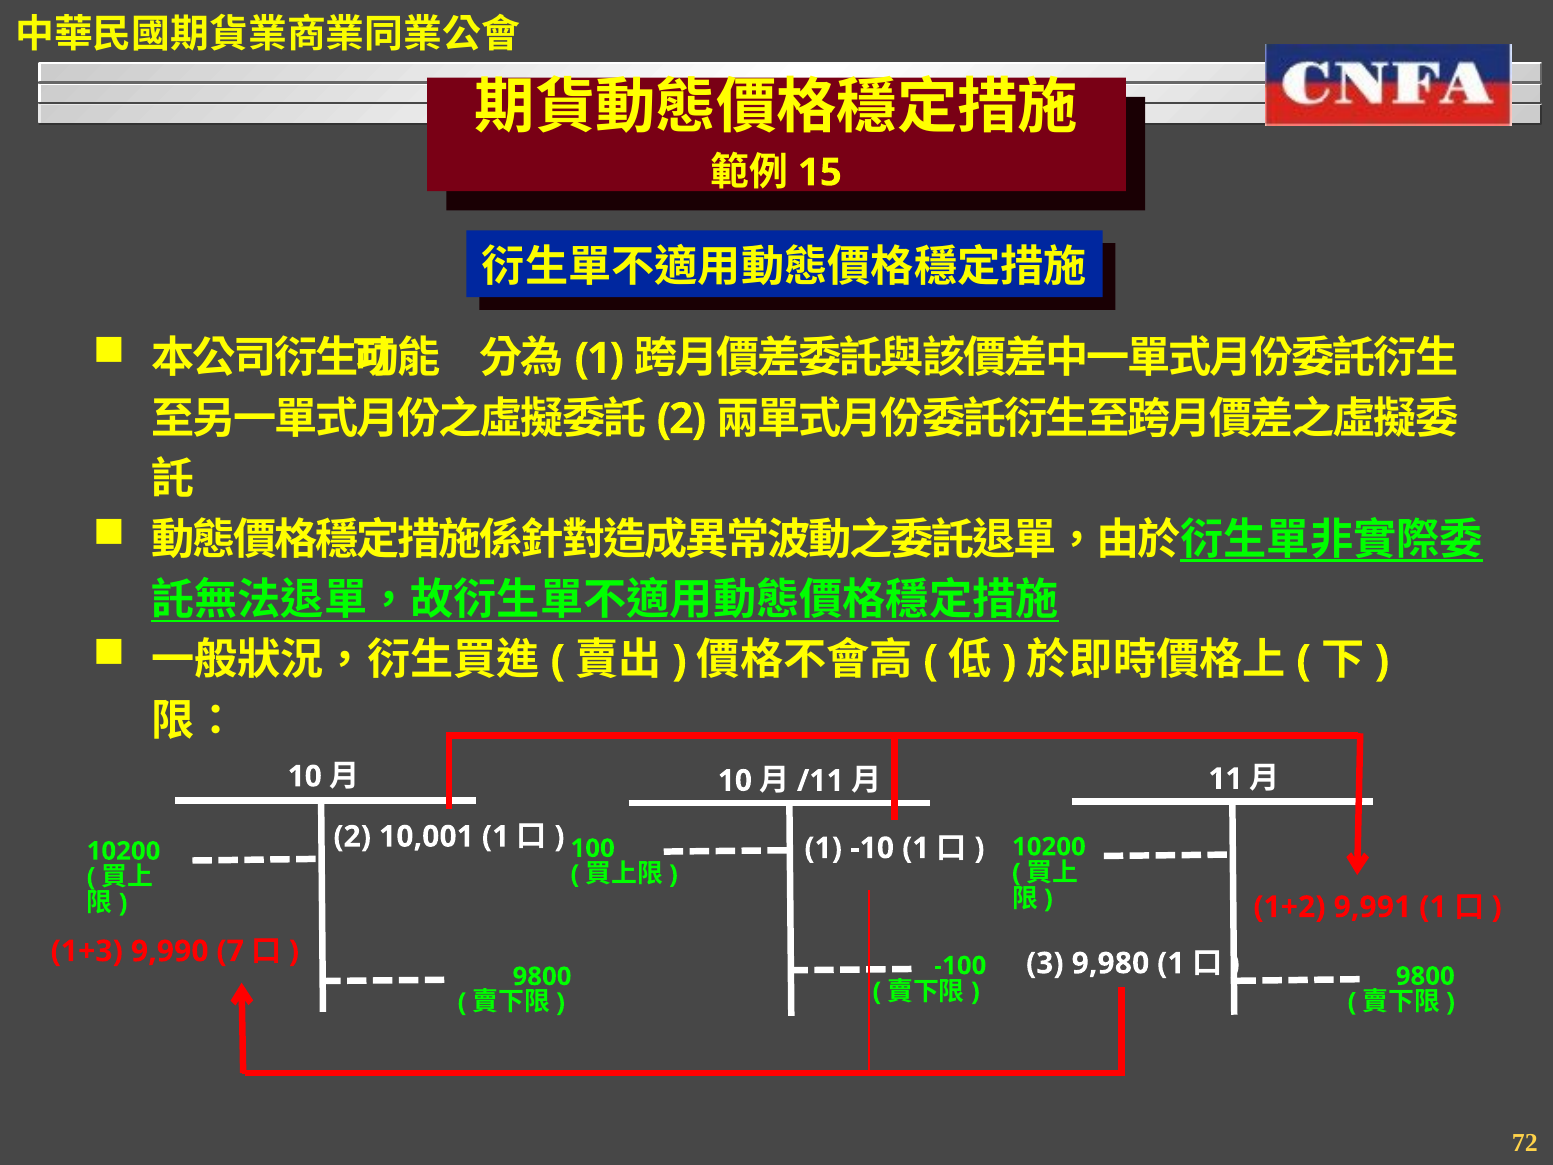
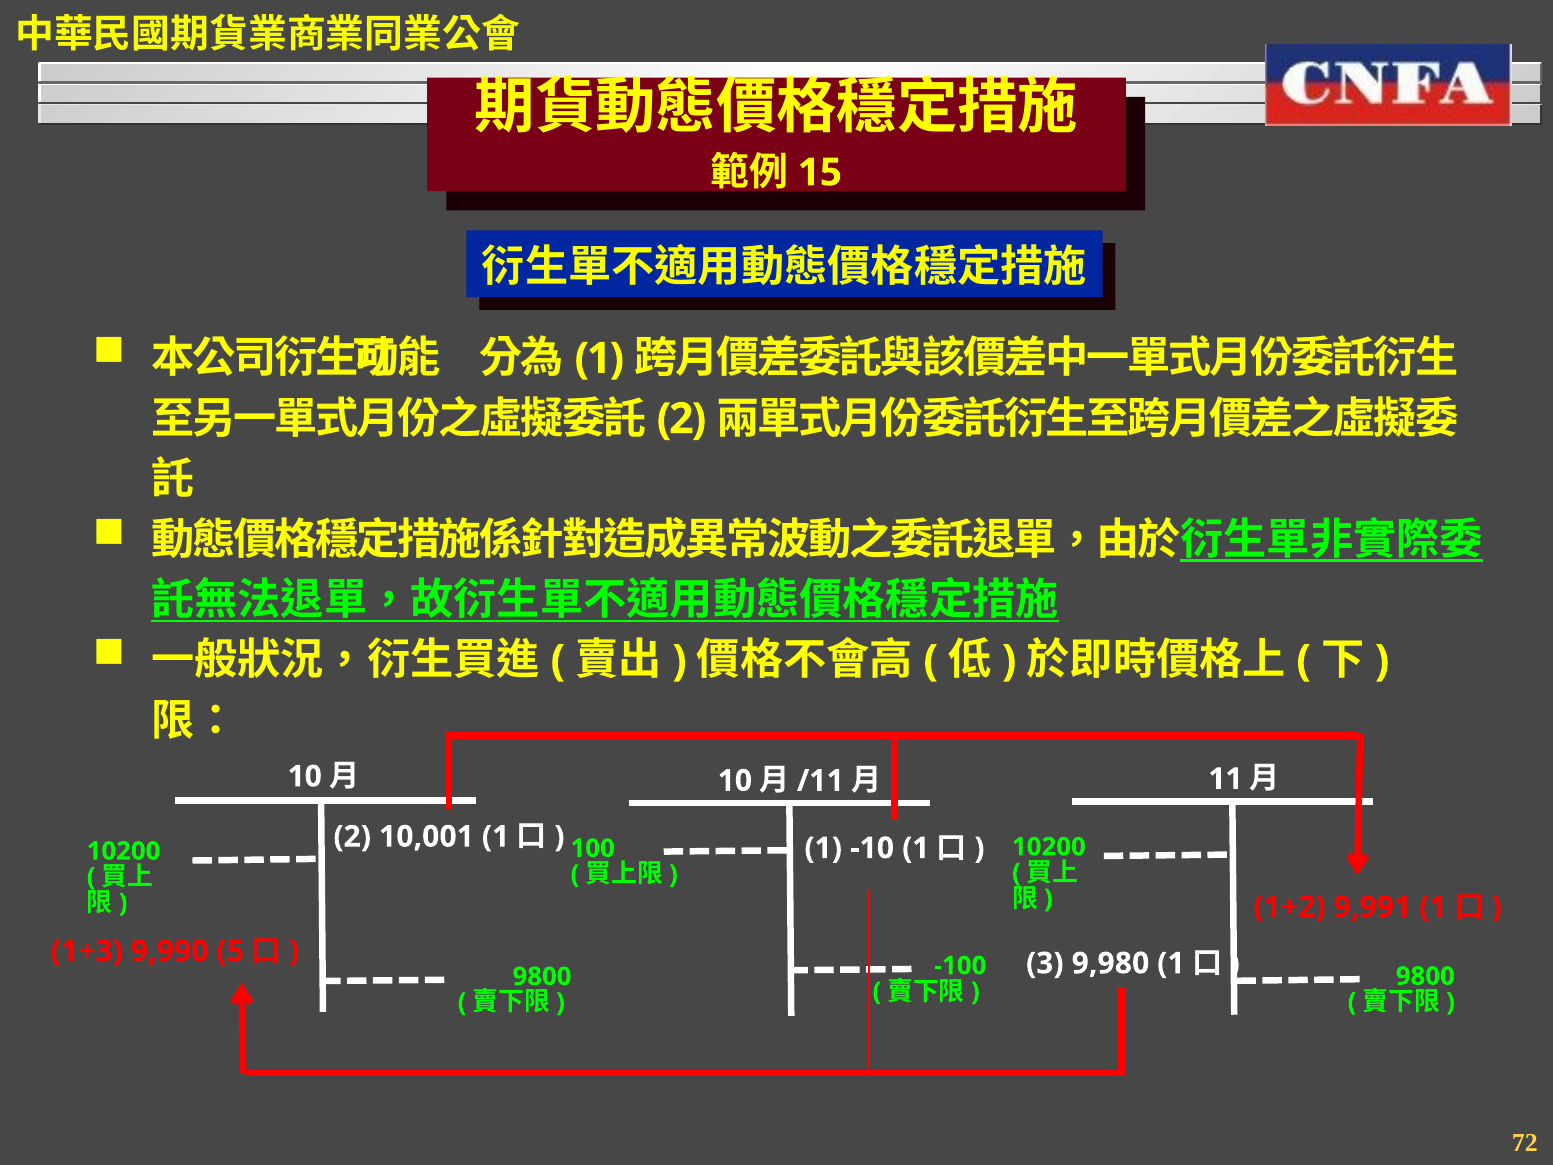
7: 7 -> 5
